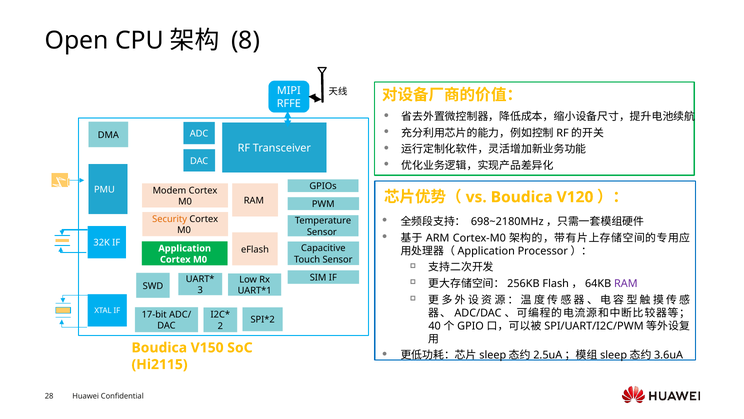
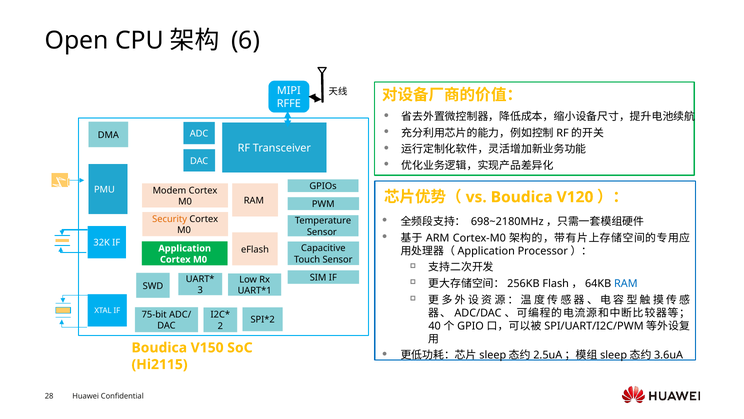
8: 8 -> 6
RAM at (626, 283) colour: purple -> blue
17-bit: 17-bit -> 75-bit
